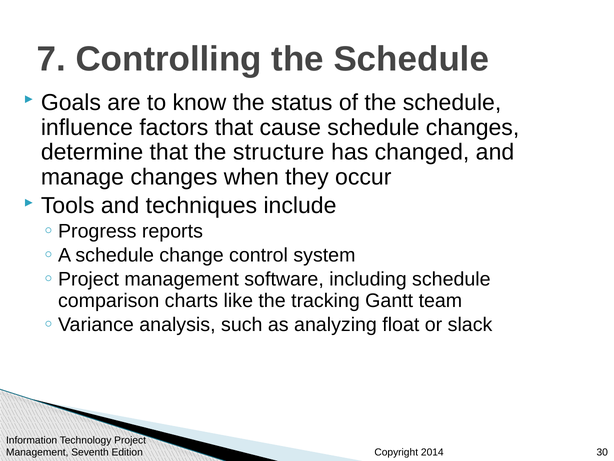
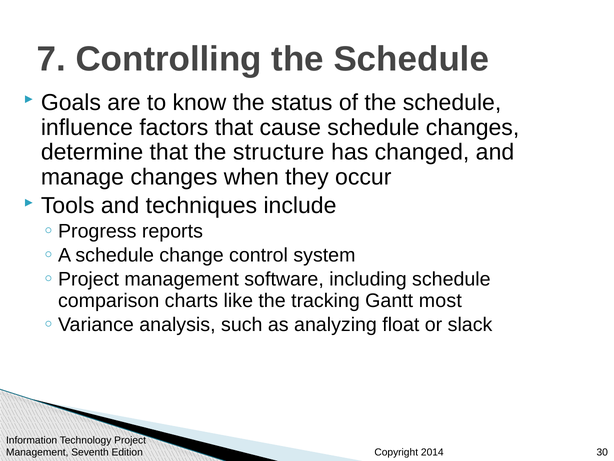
team: team -> most
